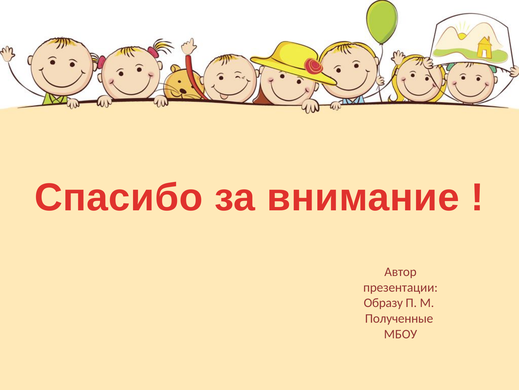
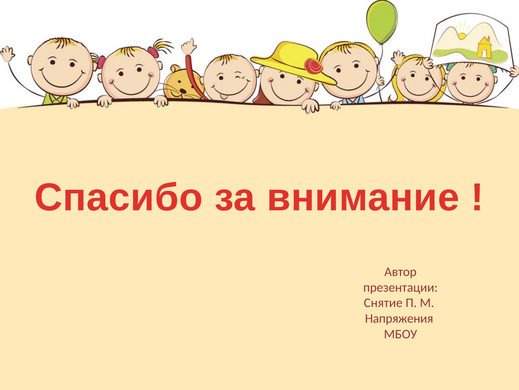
Образу: Образу -> Снятие
Полученные: Полученные -> Напряжения
